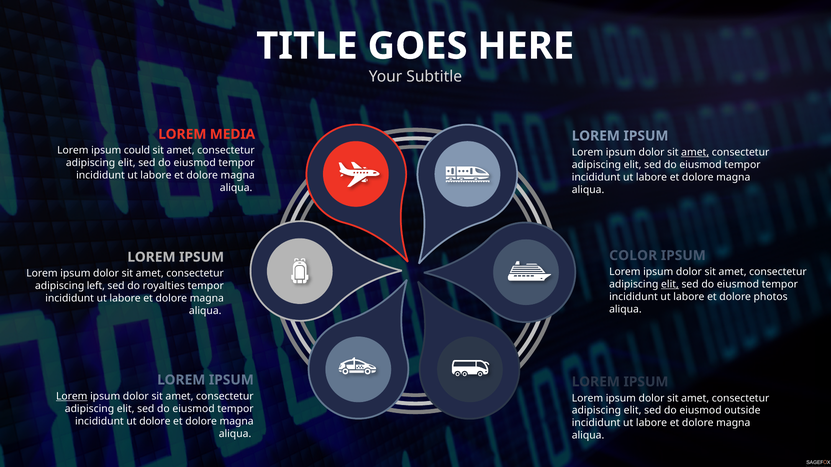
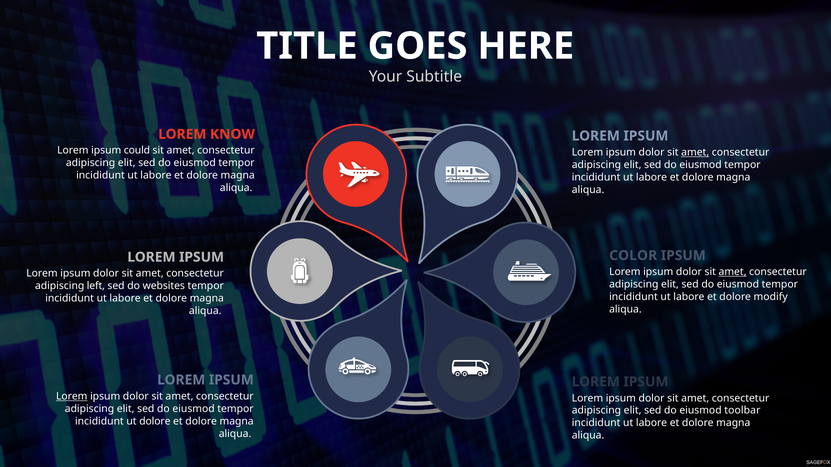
MEDIA: MEDIA -> KNOW
amet at (733, 272) underline: none -> present
elit at (670, 285) underline: present -> none
royalties: royalties -> websites
photos: photos -> modify
outside: outside -> toolbar
